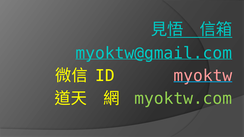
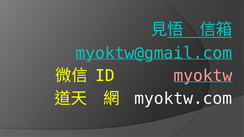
myoktw.com colour: light green -> white
